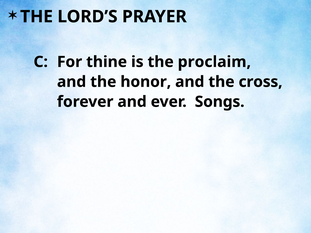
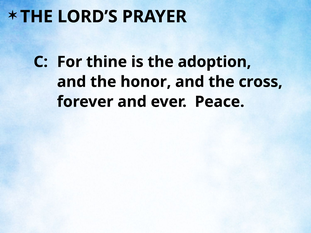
proclaim: proclaim -> adoption
Songs: Songs -> Peace
